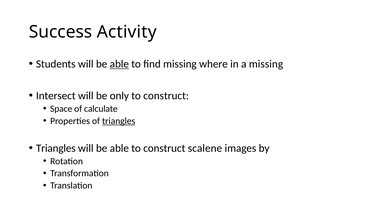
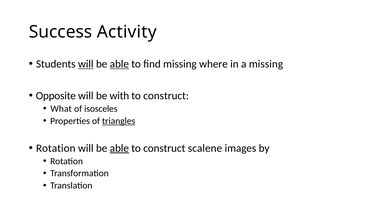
will at (86, 64) underline: none -> present
Intersect: Intersect -> Opposite
only: only -> with
Space: Space -> What
calculate: calculate -> isosceles
Triangles at (56, 148): Triangles -> Rotation
able at (119, 148) underline: none -> present
